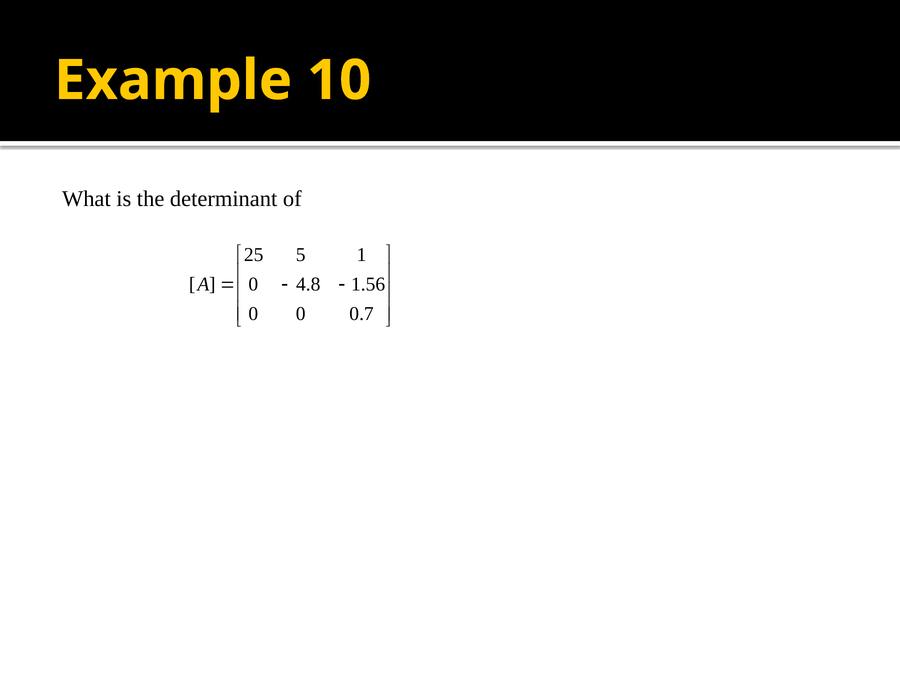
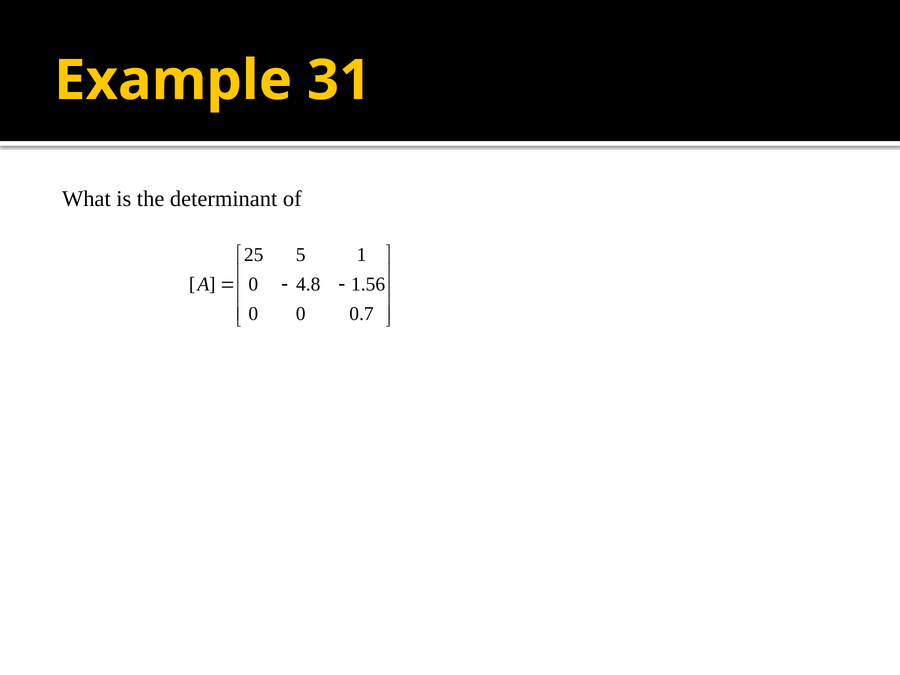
10: 10 -> 31
